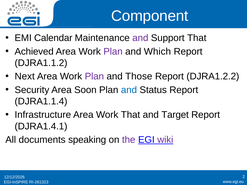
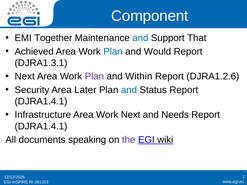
Calendar: Calendar -> Together
and at (140, 38) colour: purple -> blue
Plan at (113, 52) colour: purple -> blue
Which: Which -> Would
DJRA1.1.2: DJRA1.1.2 -> DJRA1.3.1
Those: Those -> Within
DJRA1.2.2: DJRA1.2.2 -> DJRA1.2.6
Soon: Soon -> Later
DJRA1.1.4 at (41, 101): DJRA1.1.4 -> DJRA1.4.1
Work That: That -> Next
Target: Target -> Needs
wiki colour: purple -> black
